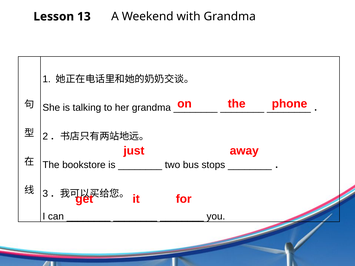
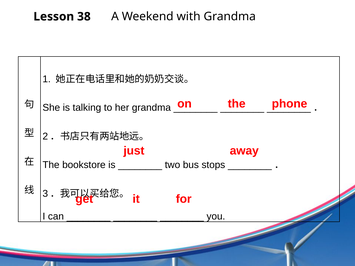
13: 13 -> 38
